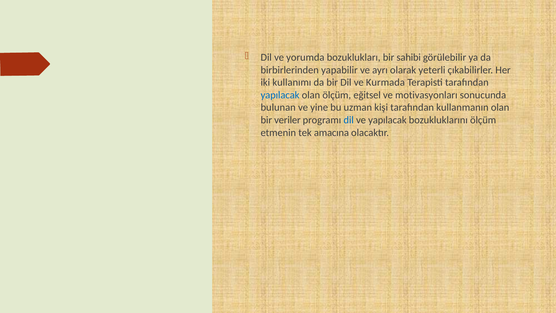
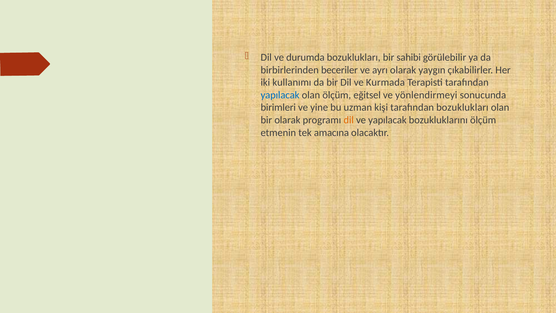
yorumda: yorumda -> durumda
yapabilir: yapabilir -> beceriler
yeterli: yeterli -> yaygın
motivasyonları: motivasyonları -> yönlendirmeyi
bulunan: bulunan -> birimleri
tarafından kullanmanın: kullanmanın -> bozuklukları
bir veriler: veriler -> olarak
dil at (349, 120) colour: blue -> orange
